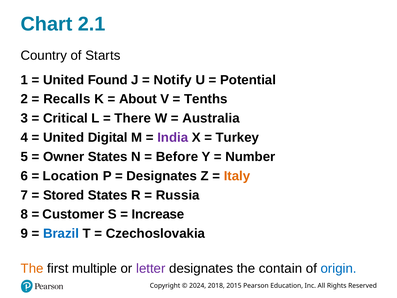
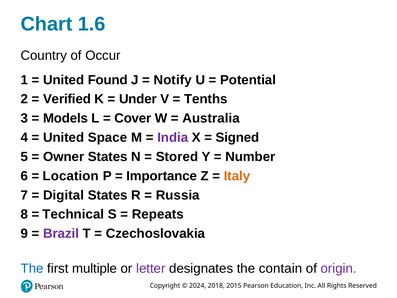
2.1: 2.1 -> 1.6
Starts: Starts -> Occur
Recalls: Recalls -> Verified
About: About -> Under
Critical: Critical -> Models
There: There -> Cover
Digital: Digital -> Space
Turkey: Turkey -> Signed
Before: Before -> Stored
Designates at (162, 176): Designates -> Importance
Stored: Stored -> Digital
Customer: Customer -> Technical
Increase: Increase -> Repeats
Brazil colour: blue -> purple
The at (32, 268) colour: orange -> blue
origin colour: blue -> purple
